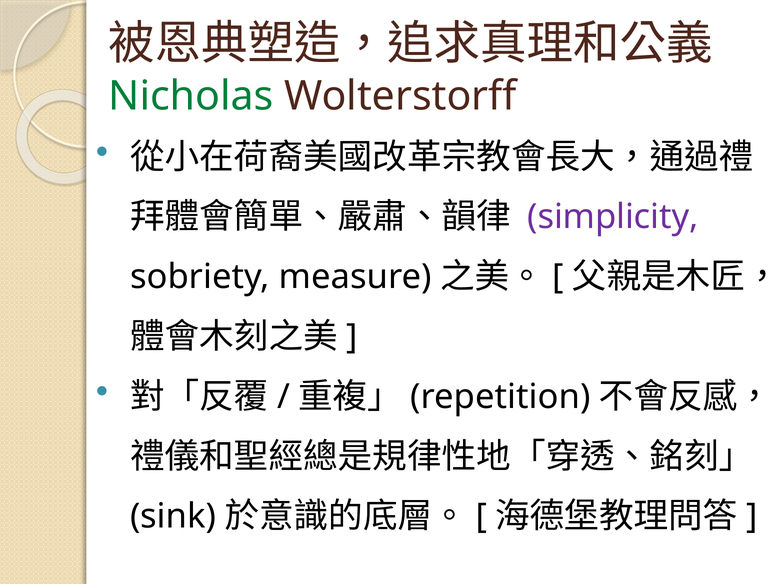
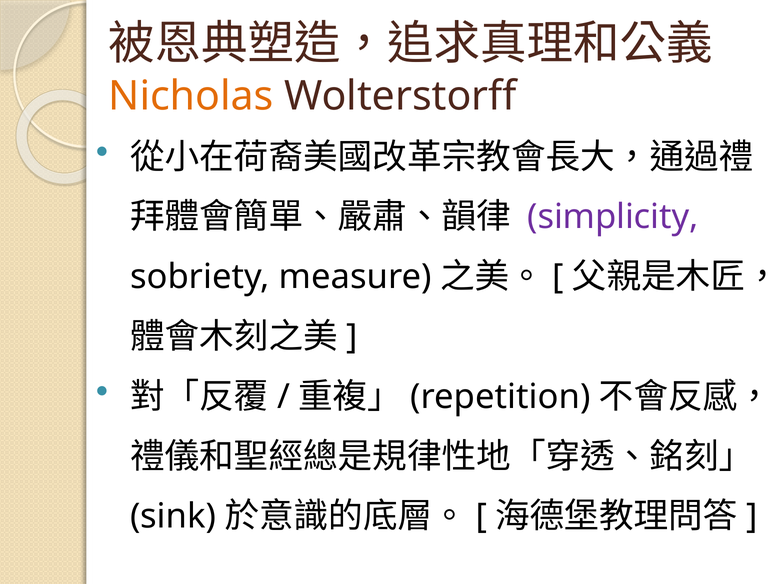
Nicholas colour: green -> orange
